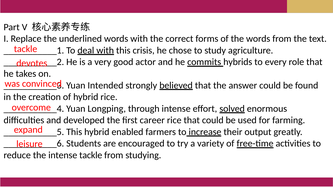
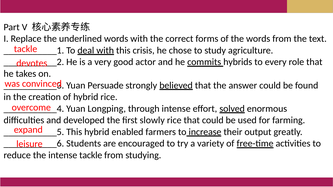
Intended: Intended -> Persuade
career: career -> slowly
